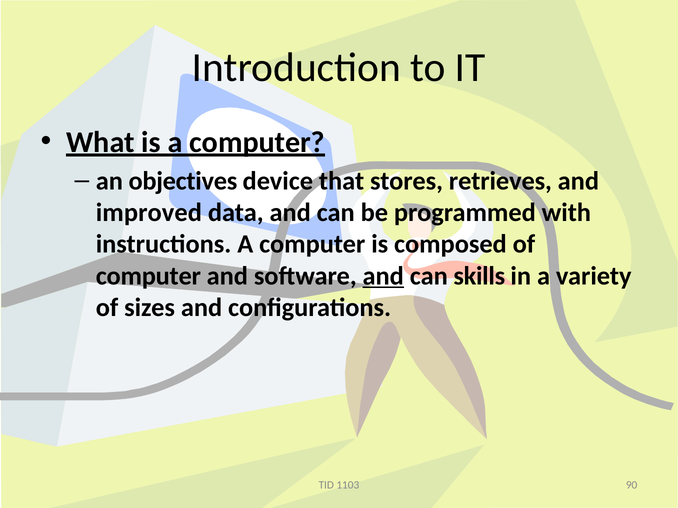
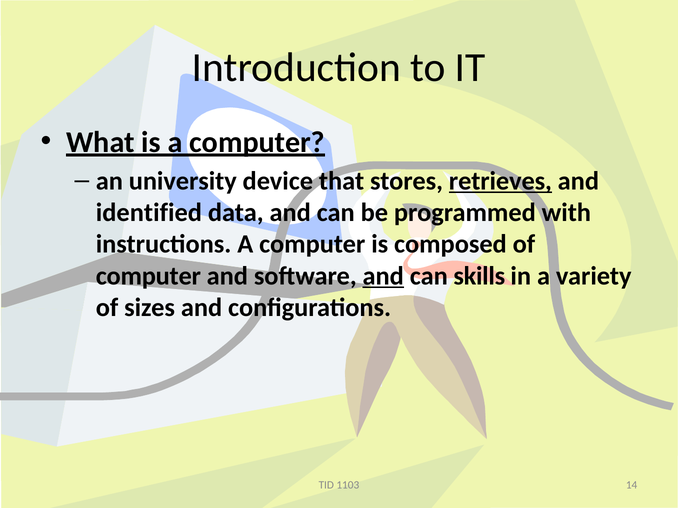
objectives: objectives -> university
retrieves underline: none -> present
improved: improved -> identified
90: 90 -> 14
